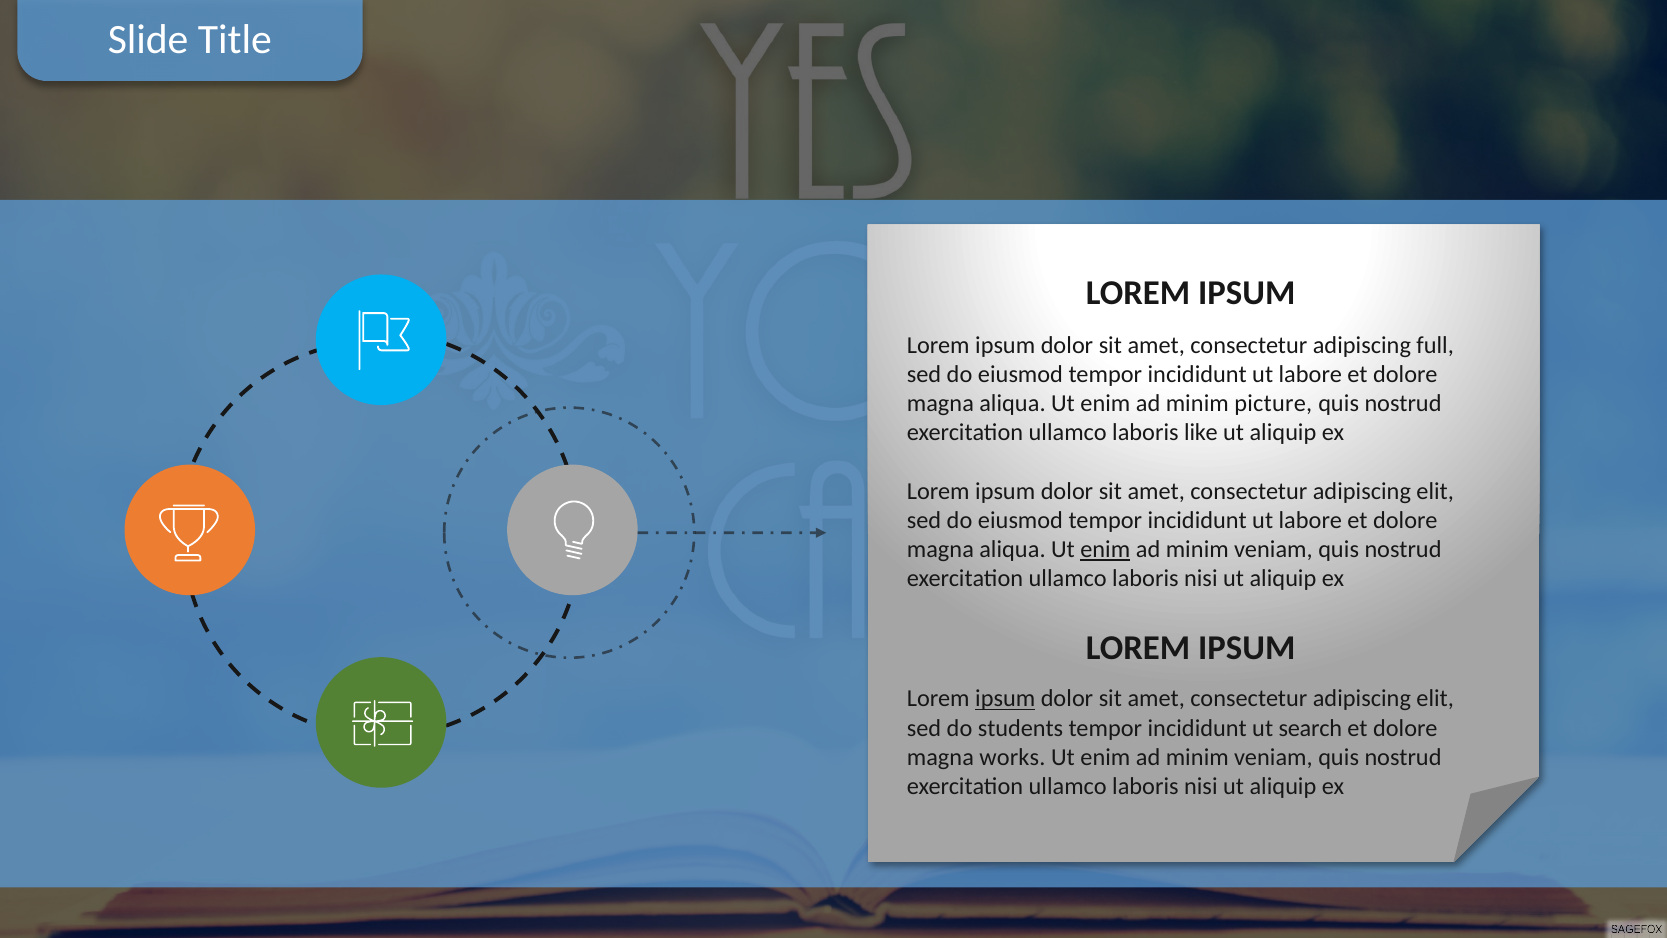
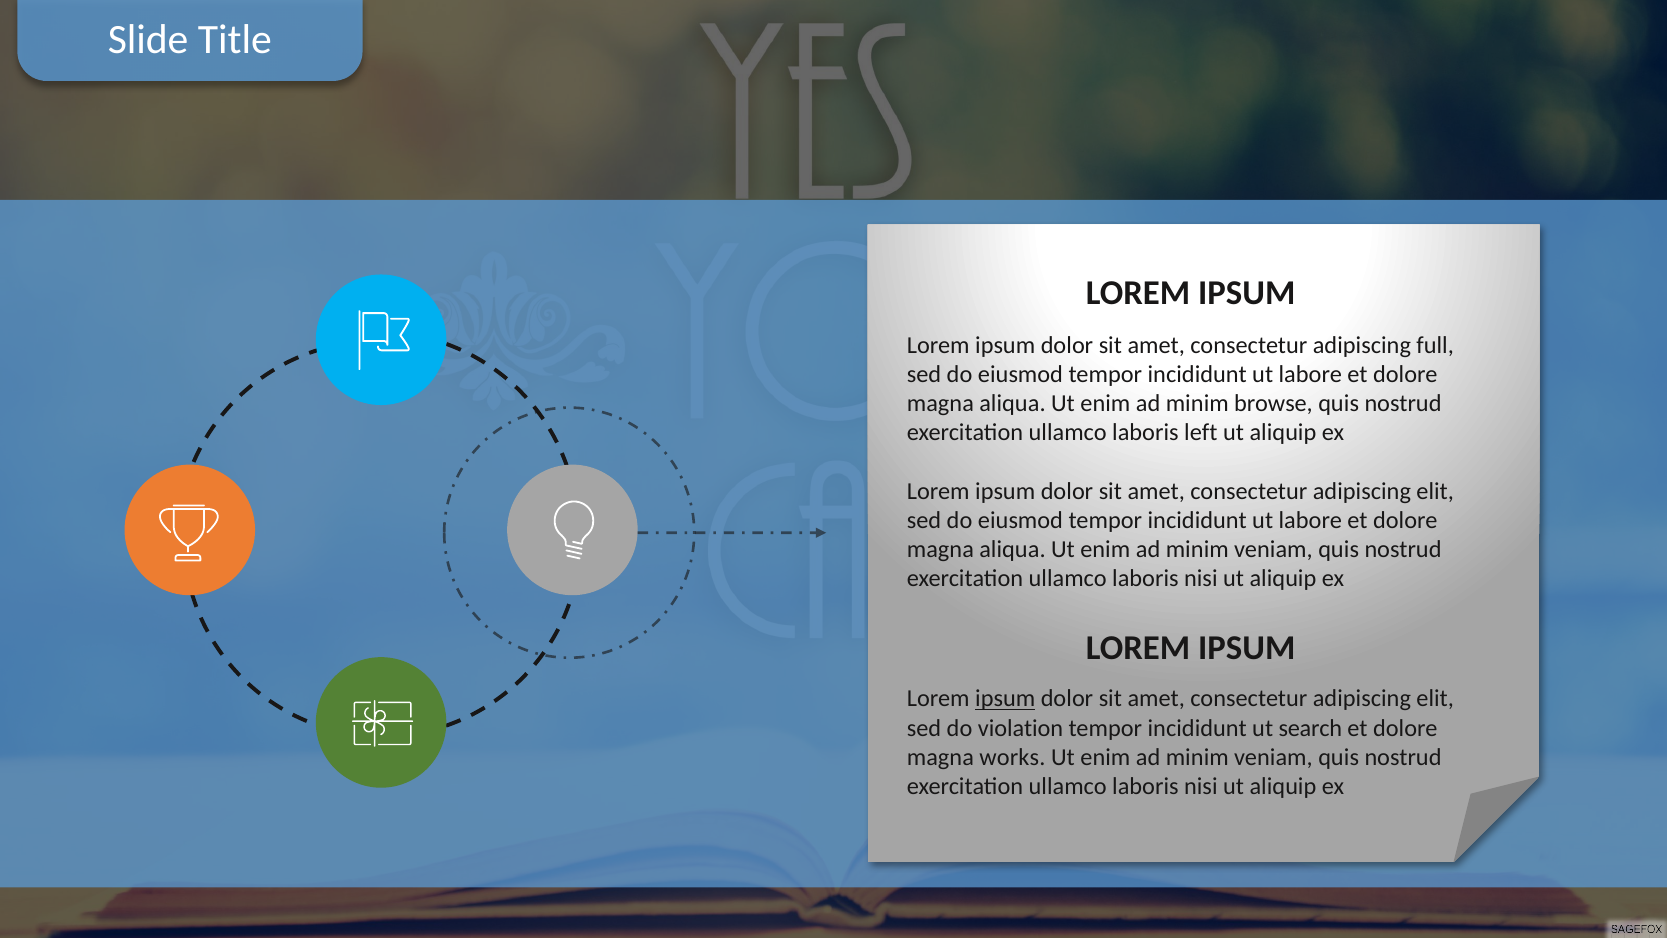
picture: picture -> browse
like: like -> left
enim at (1105, 549) underline: present -> none
students: students -> violation
